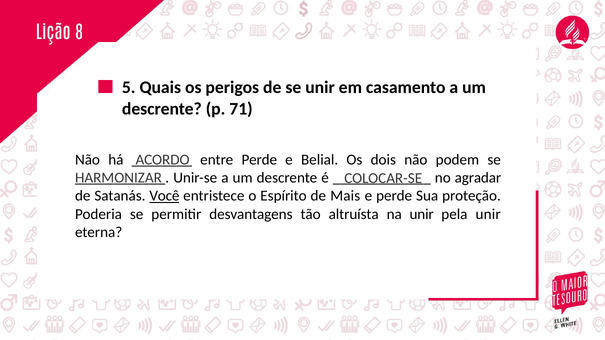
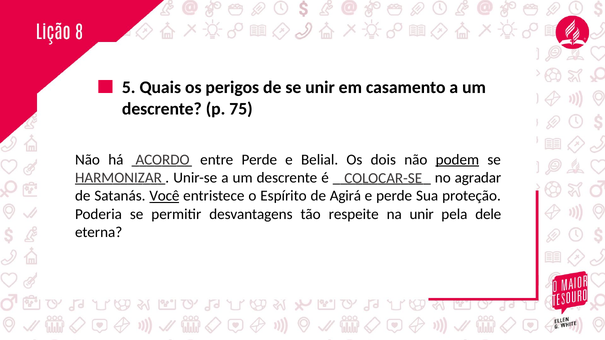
71: 71 -> 75
podem underline: none -> present
Mais: Mais -> Agirá
altruísta: altruísta -> respeite
pela unir: unir -> dele
